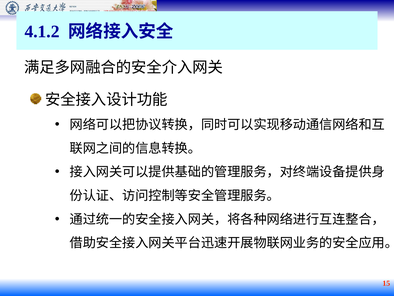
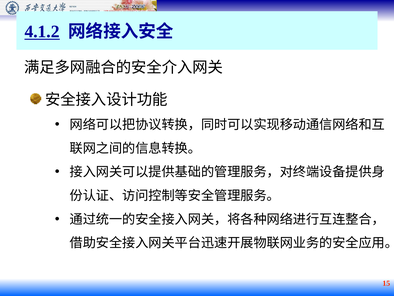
4.1.2 underline: none -> present
